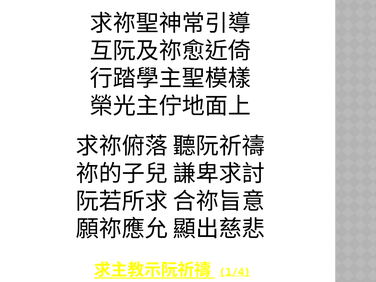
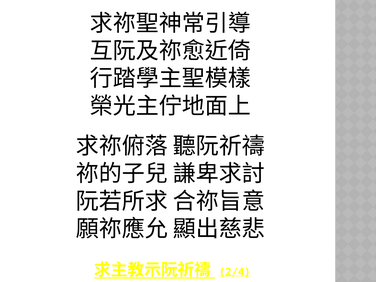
1/4: 1/4 -> 2/4
